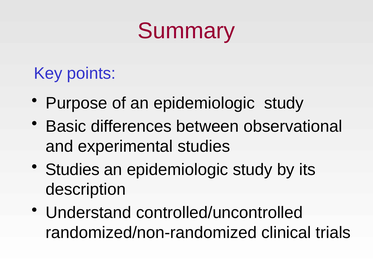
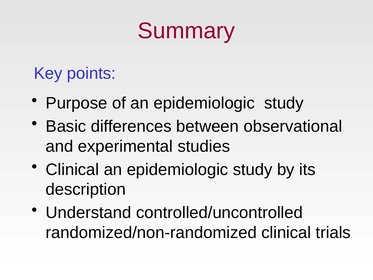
Studies at (73, 169): Studies -> Clinical
